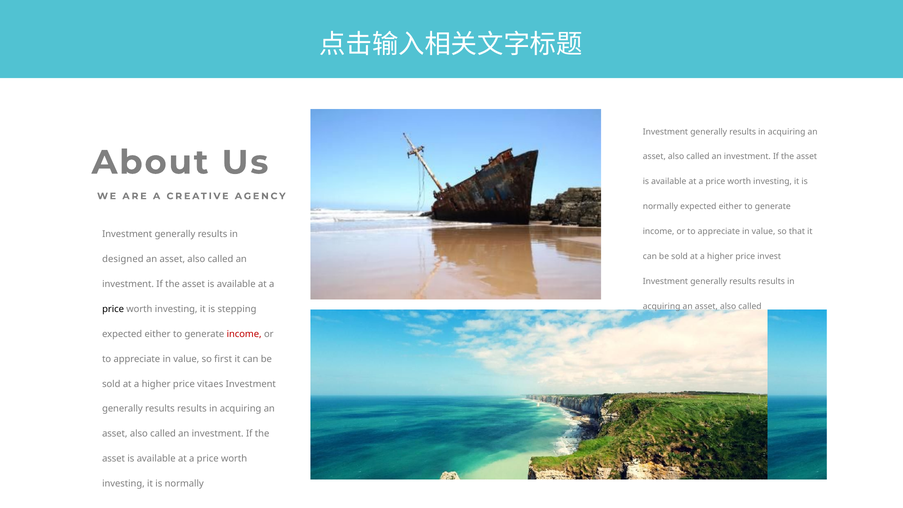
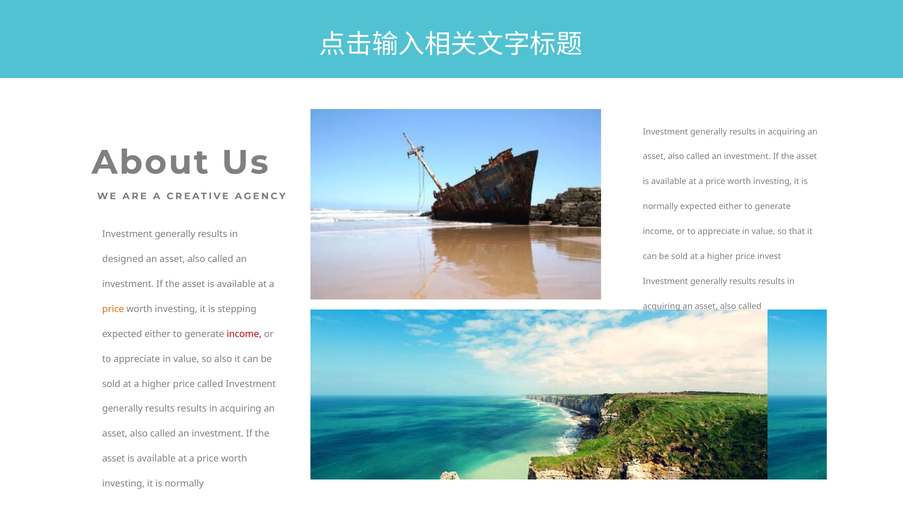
price at (113, 309) colour: black -> orange
so first: first -> also
price vitaes: vitaes -> called
